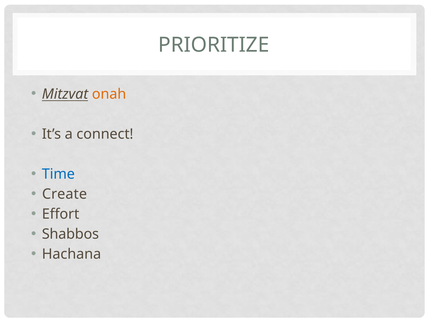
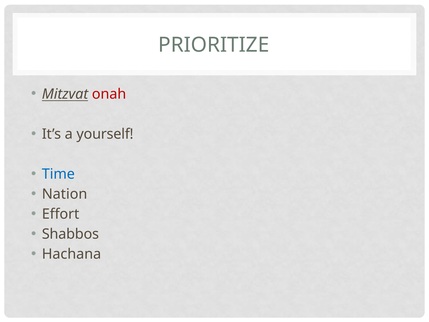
onah colour: orange -> red
connect: connect -> yourself
Create: Create -> Nation
